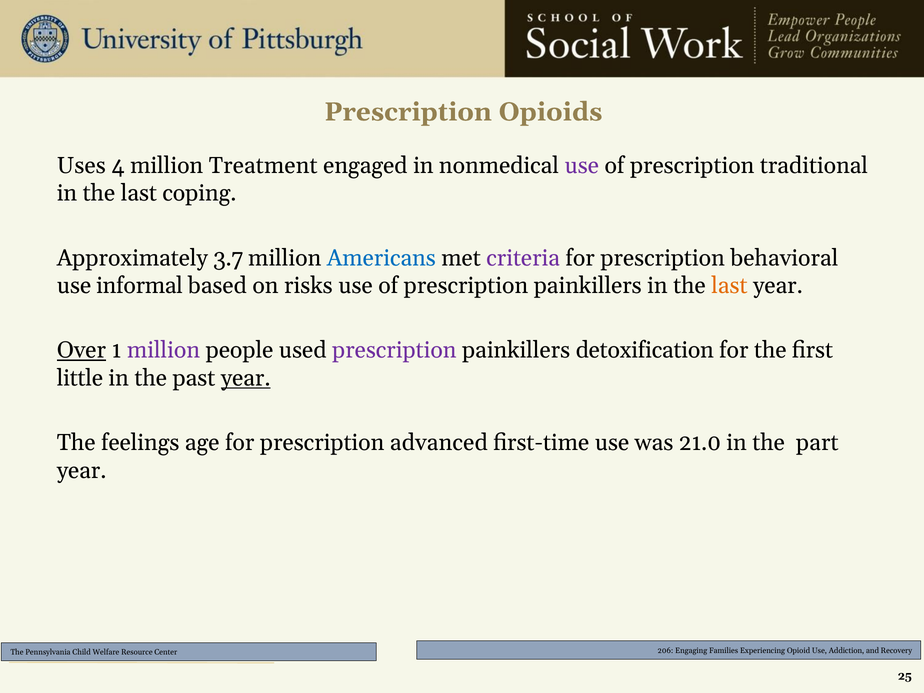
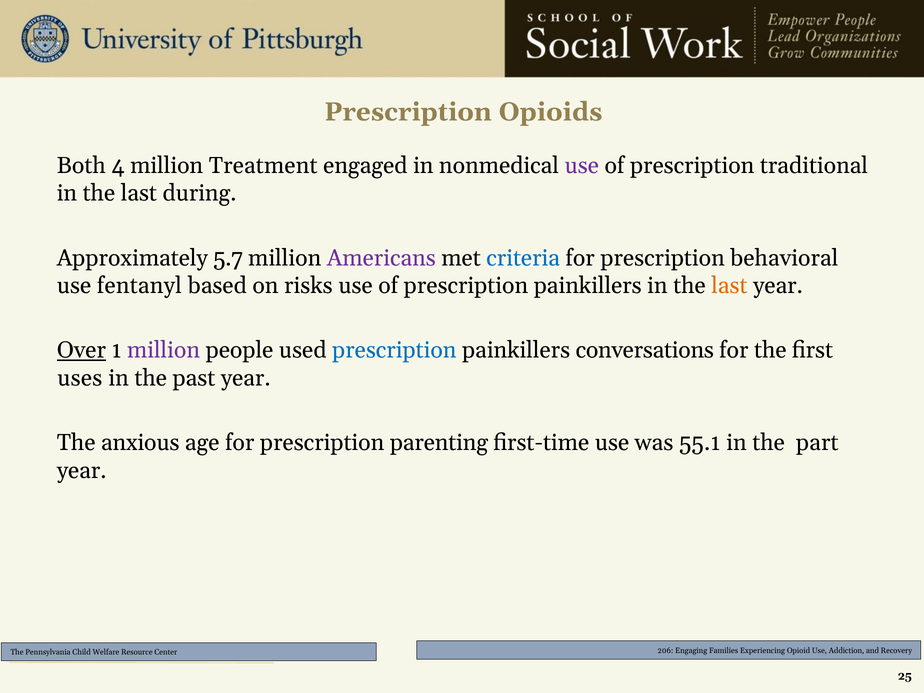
Uses: Uses -> Both
coping: coping -> during
3.7: 3.7 -> 5.7
Americans colour: blue -> purple
criteria colour: purple -> blue
informal: informal -> fentanyl
prescription at (394, 350) colour: purple -> blue
detoxification: detoxification -> conversations
little: little -> uses
year at (246, 378) underline: present -> none
feelings: feelings -> anxious
advanced: advanced -> parenting
21.0: 21.0 -> 55.1
